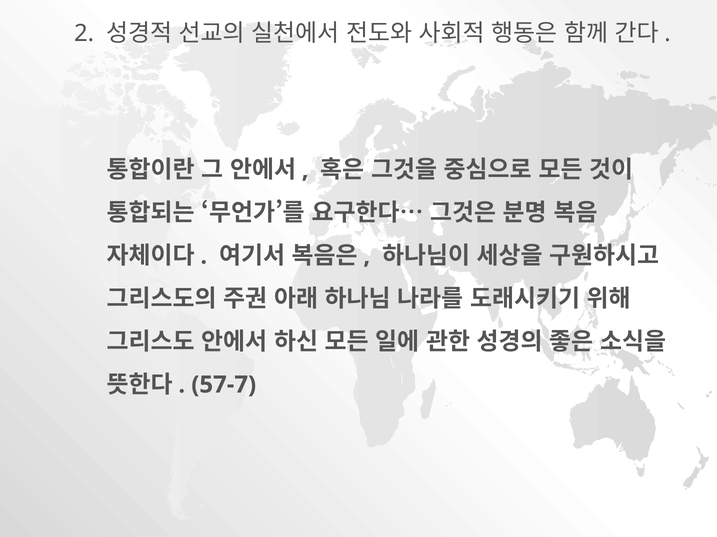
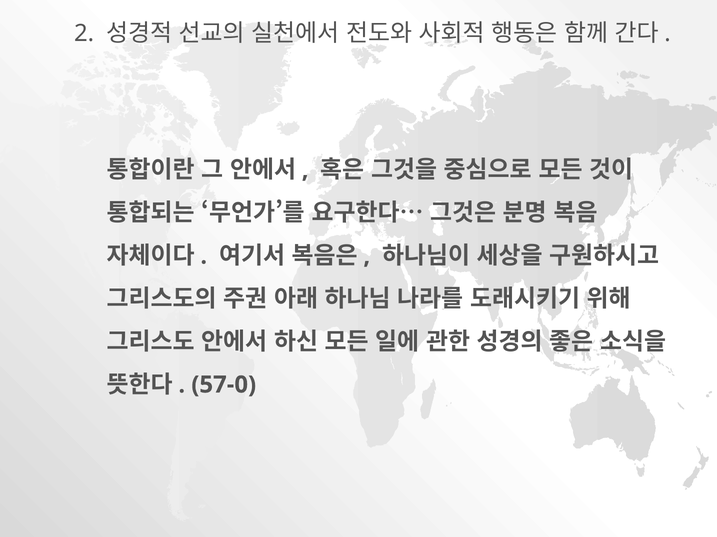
57-7: 57-7 -> 57-0
